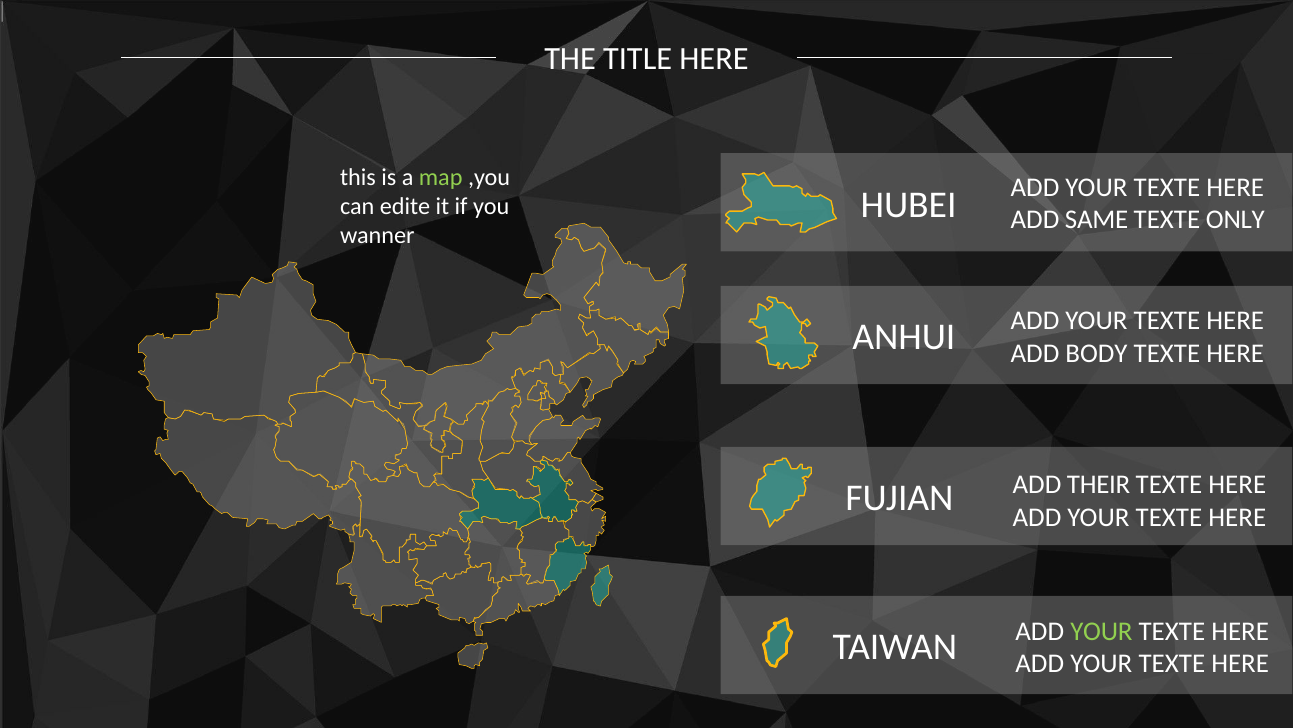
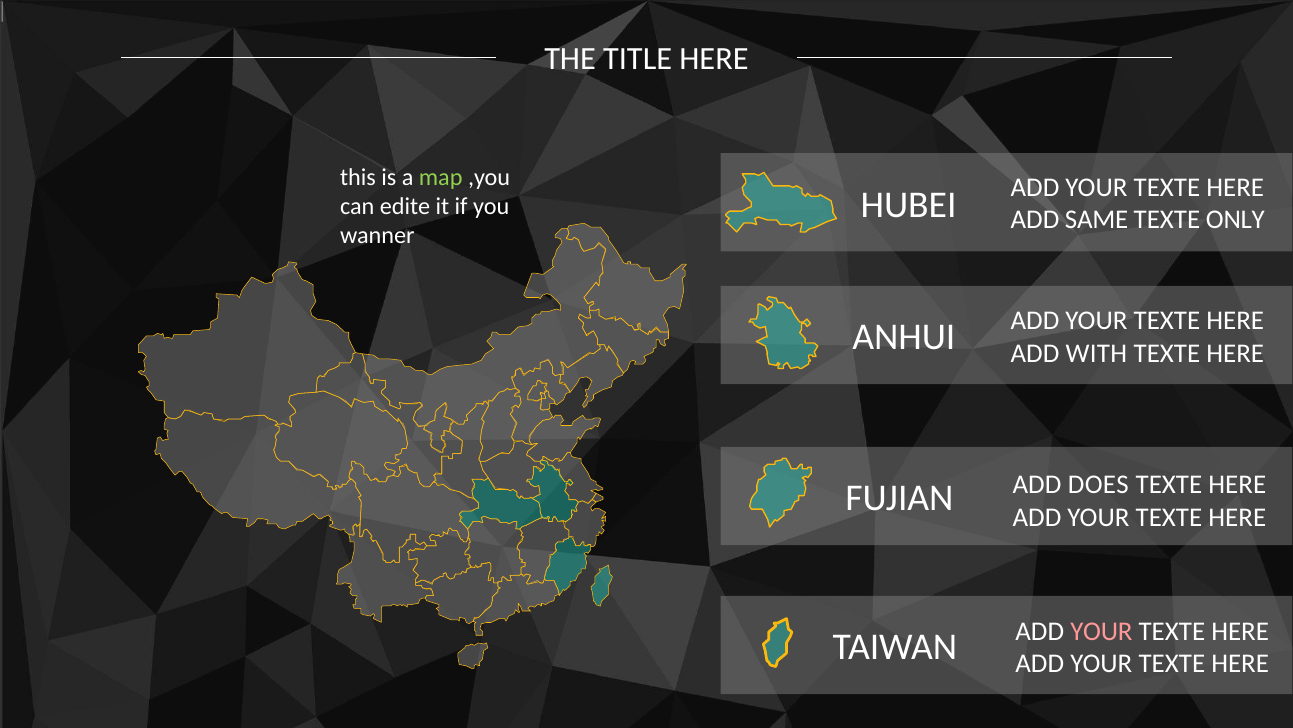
BODY: BODY -> WITH
THEIR: THEIR -> DOES
YOUR at (1101, 631) colour: light green -> pink
